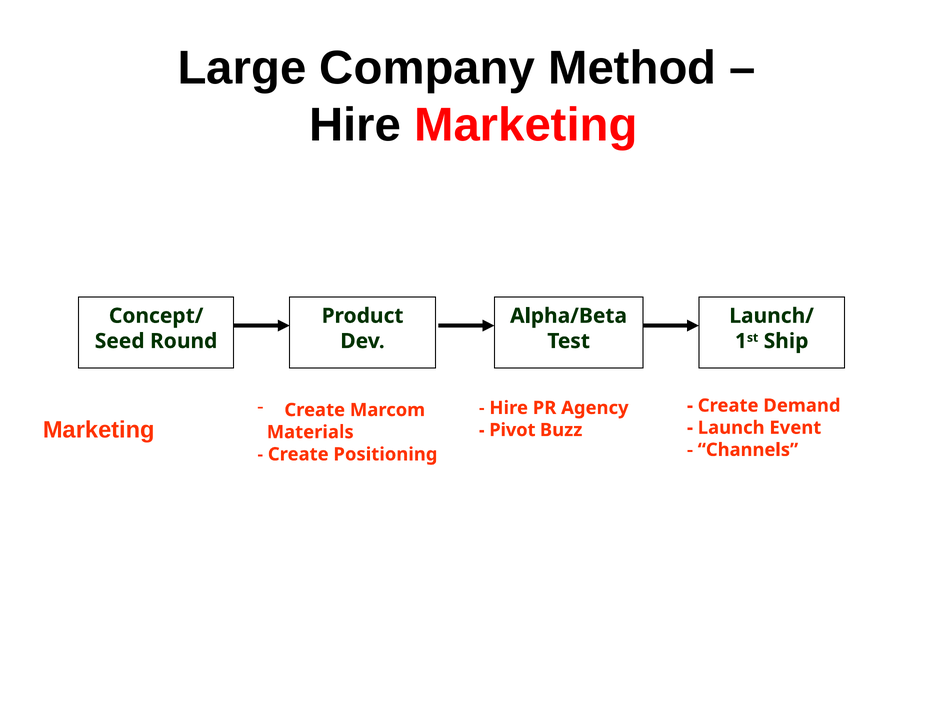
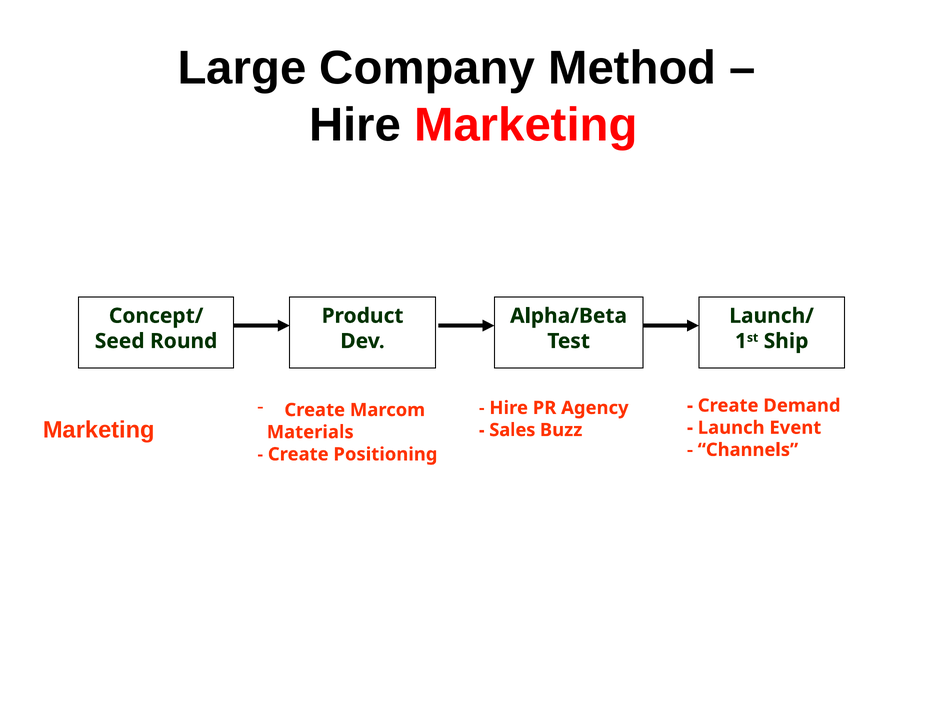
Pivot: Pivot -> Sales
